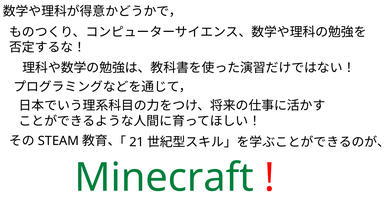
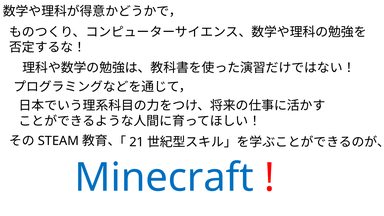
Minecraft colour: green -> blue
